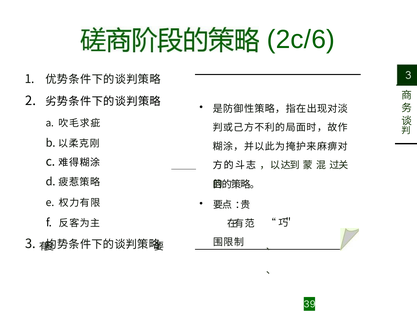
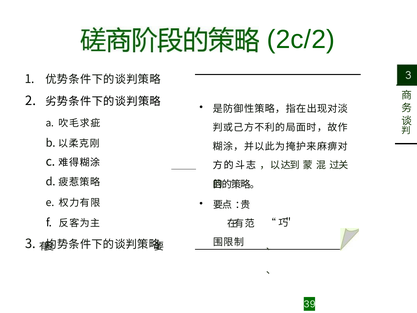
2c/6: 2c/6 -> 2c/2
